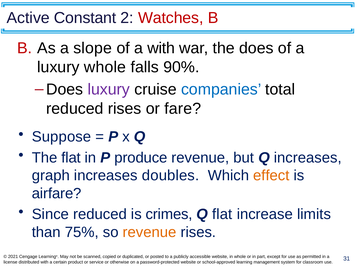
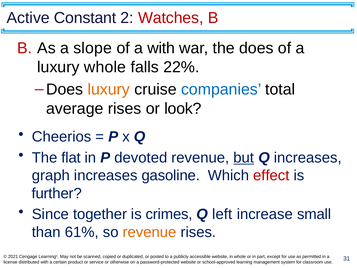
90%: 90% -> 22%
luxury at (109, 89) colour: purple -> orange
reduced at (75, 108): reduced -> average
fare: fare -> look
Suppose: Suppose -> Cheerios
produce: produce -> devoted
but underline: none -> present
doubles: doubles -> gasoline
effect colour: orange -> red
airfare: airfare -> further
Since reduced: reduced -> together
Q flat: flat -> left
limits: limits -> small
75%: 75% -> 61%
